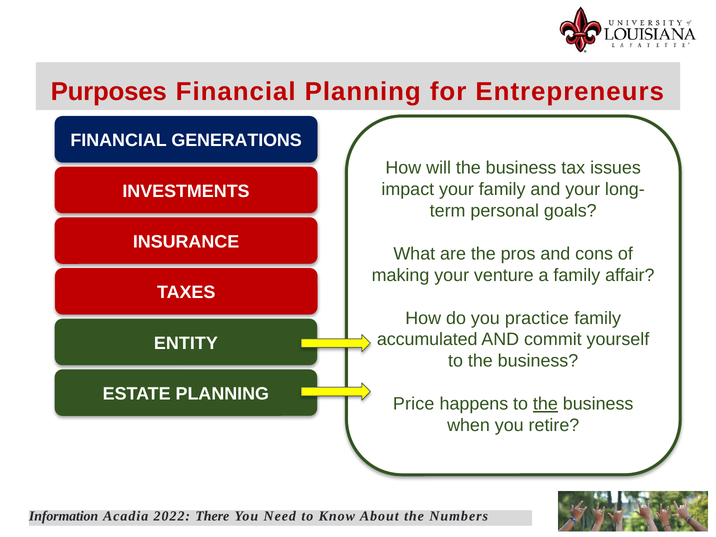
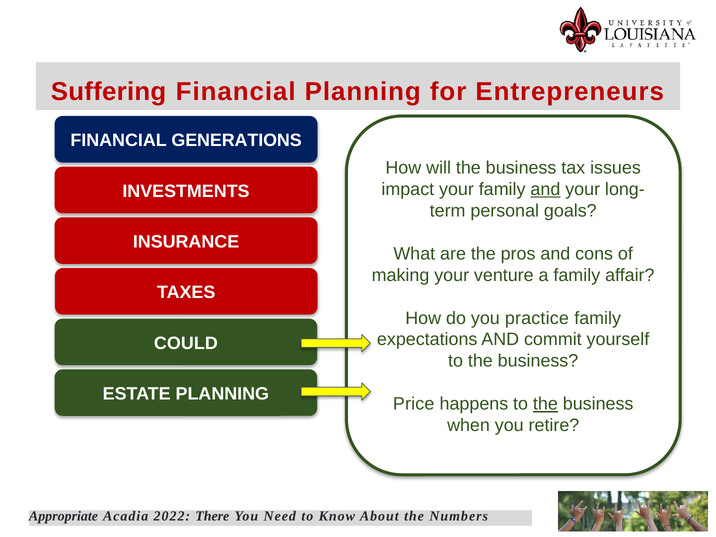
Purposes: Purposes -> Suffering
and at (545, 189) underline: none -> present
accumulated: accumulated -> expectations
ENTITY: ENTITY -> COULD
Information: Information -> Appropriate
